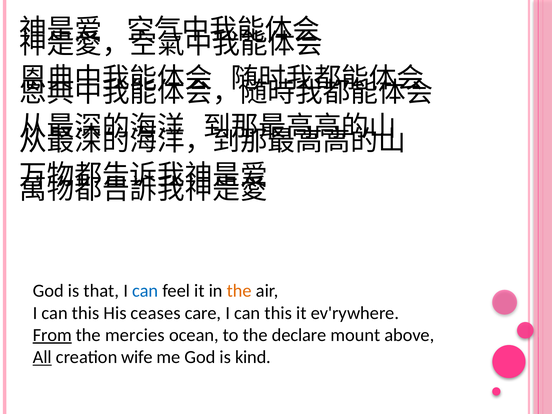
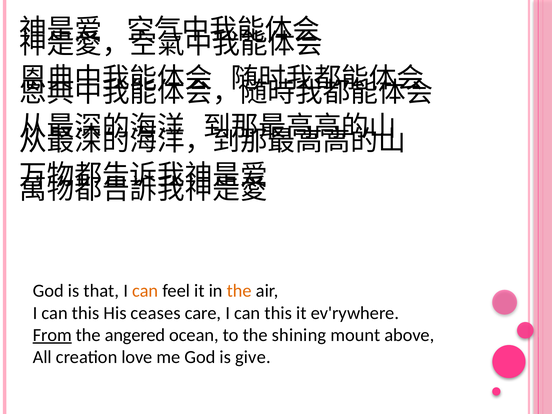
can at (145, 291) colour: blue -> orange
mercies: mercies -> angered
declare: declare -> shining
All underline: present -> none
wife: wife -> love
kind: kind -> give
